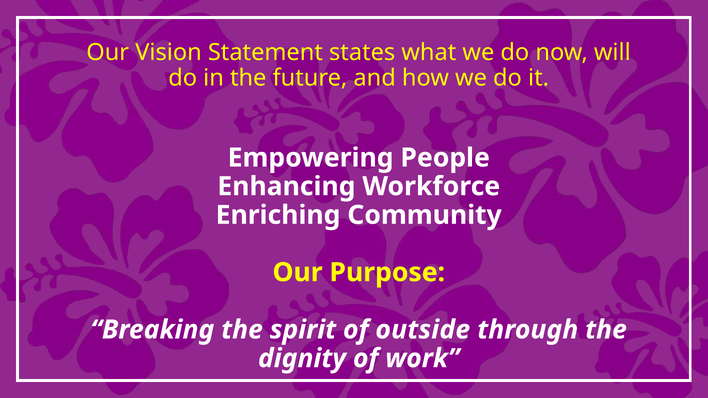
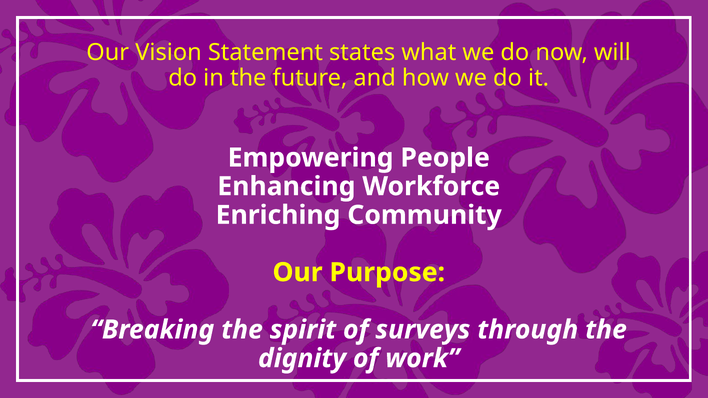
outside: outside -> surveys
